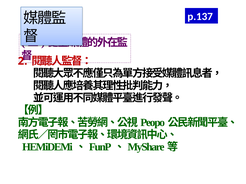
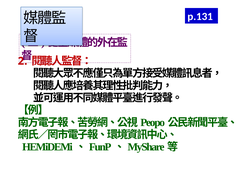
p.137: p.137 -> p.131
